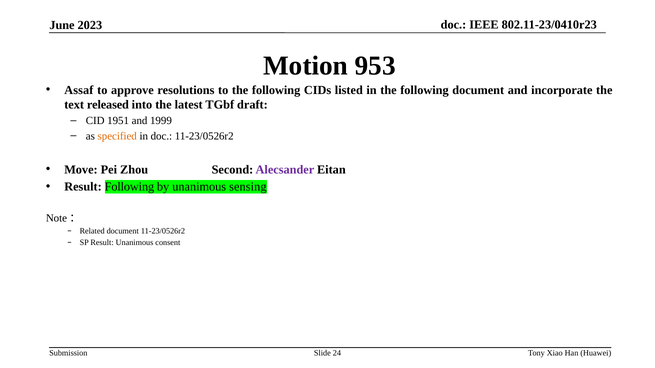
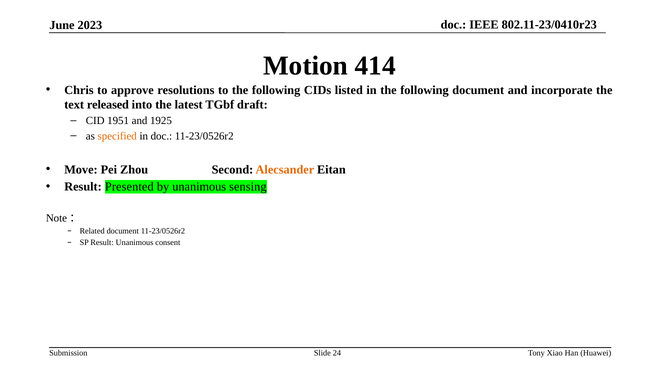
953: 953 -> 414
Assaf: Assaf -> Chris
1999: 1999 -> 1925
Alecsander colour: purple -> orange
Result Following: Following -> Presented
